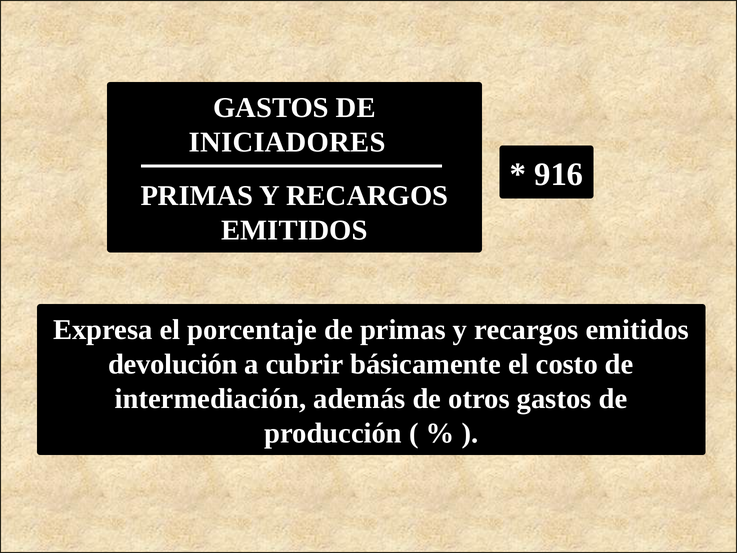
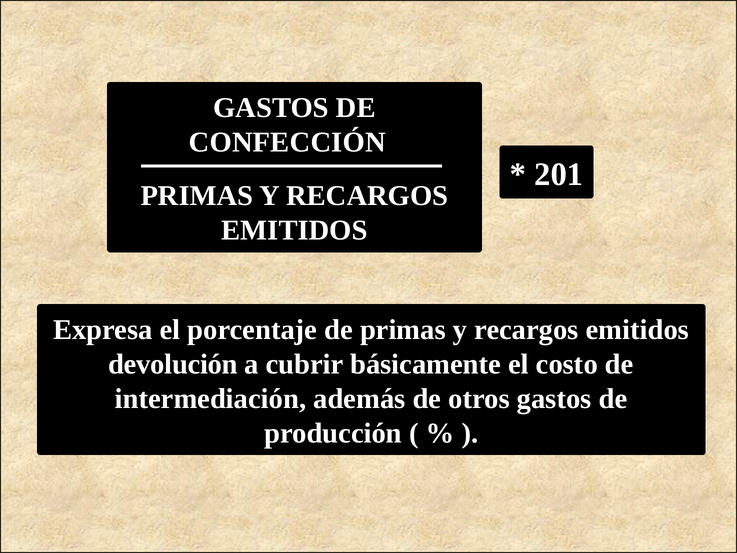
INICIADORES: INICIADORES -> CONFECCIÓN
916: 916 -> 201
